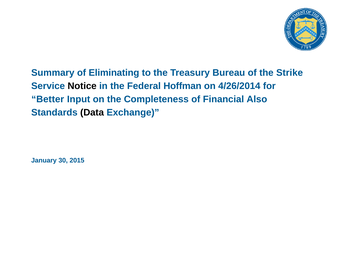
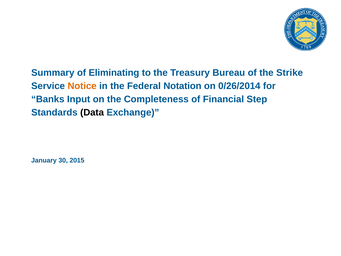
Notice colour: black -> orange
Hoffman: Hoffman -> Notation
4/26/2014: 4/26/2014 -> 0/26/2014
Better: Better -> Banks
Also: Also -> Step
